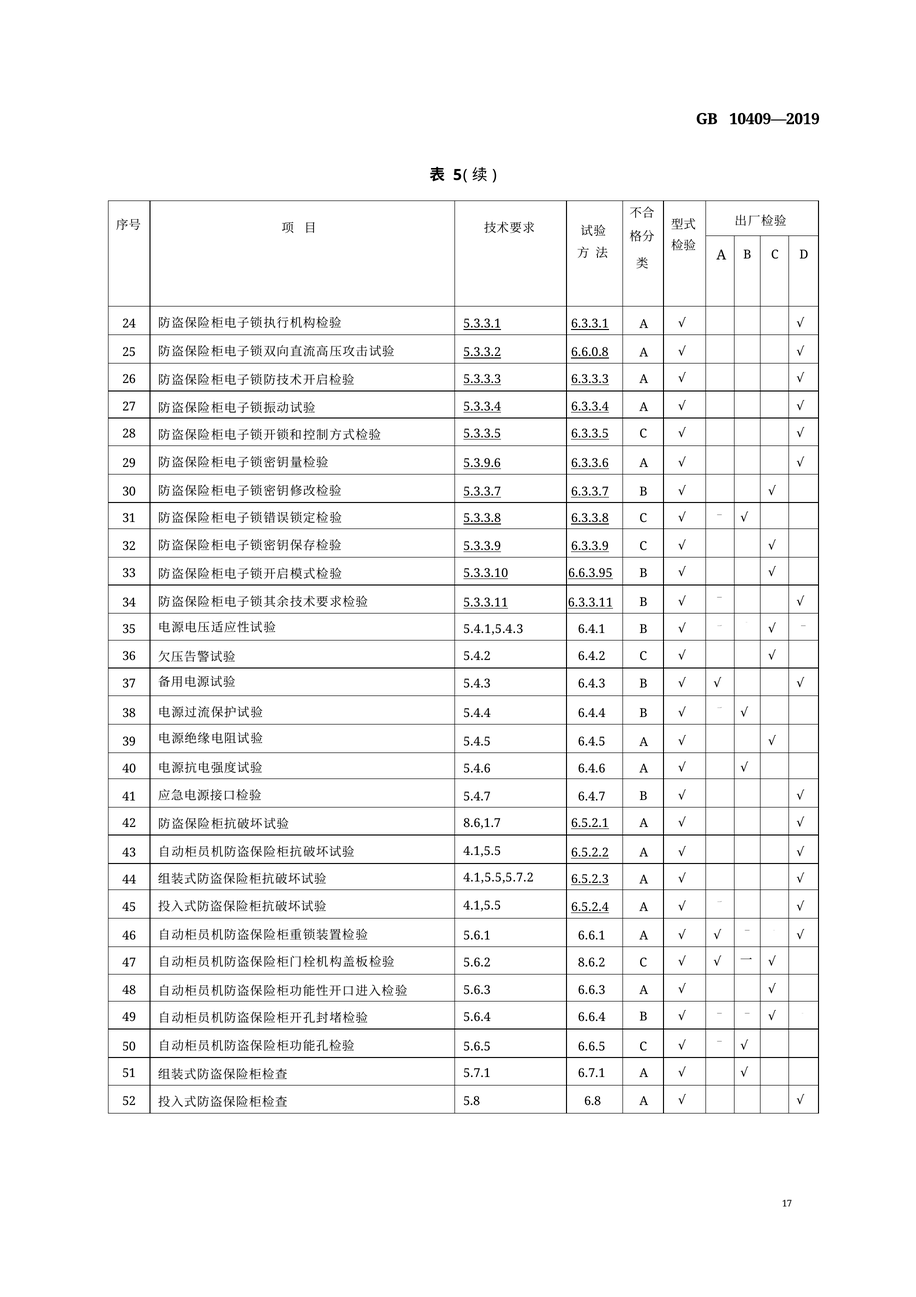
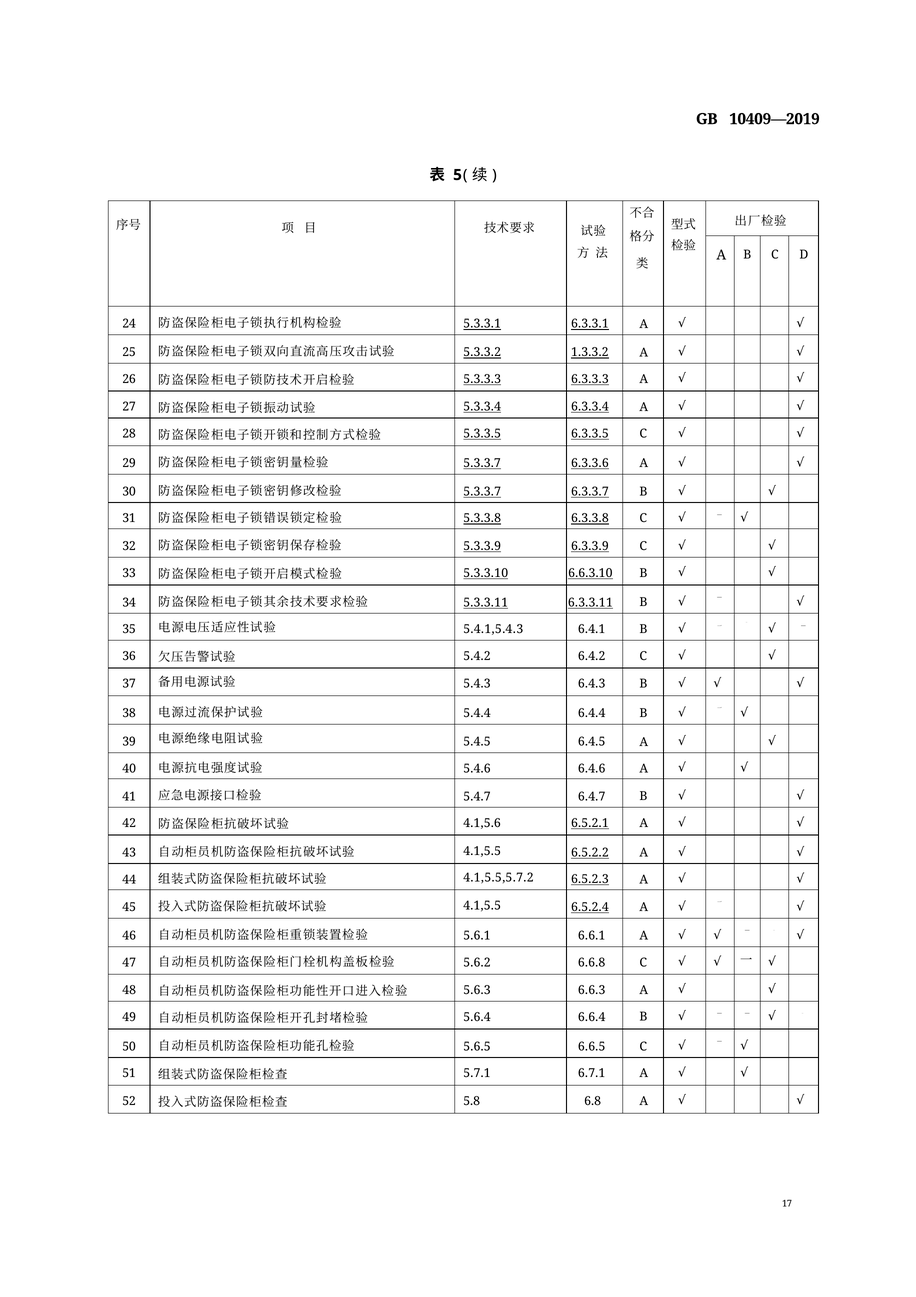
6.6.0.8: 6.6.0.8 -> 1.3.3.2
5.3.9.6 at (482, 463): 5.3.9.6 -> 5.3.3.7
6.6.3.95: 6.6.3.95 -> 6.6.3.10
8.6,1.7: 8.6,1.7 -> 4.1,5.6
8.6.2: 8.6.2 -> 6.6.8
